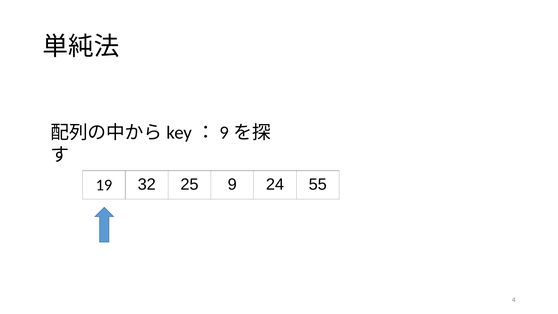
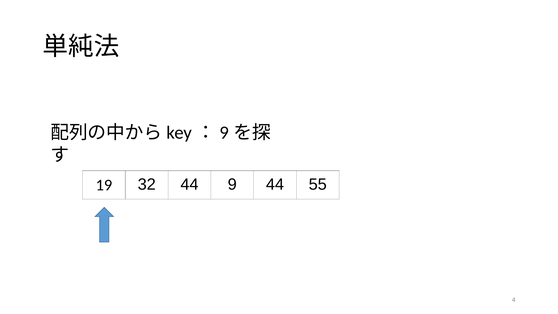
32 25: 25 -> 44
9 24: 24 -> 44
